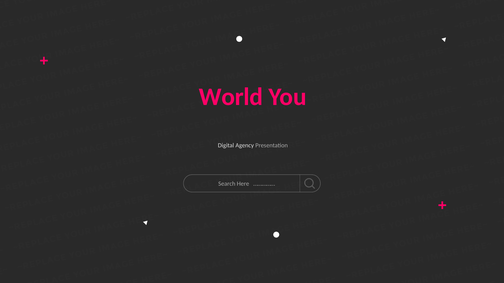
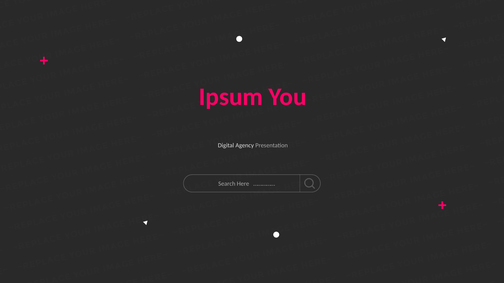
World: World -> Ipsum
